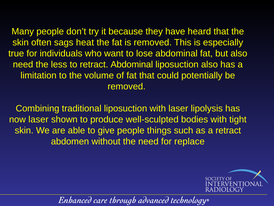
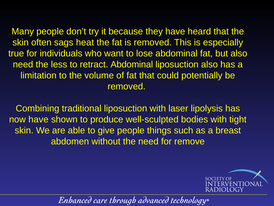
now laser: laser -> have
a retract: retract -> breast
replace: replace -> remove
